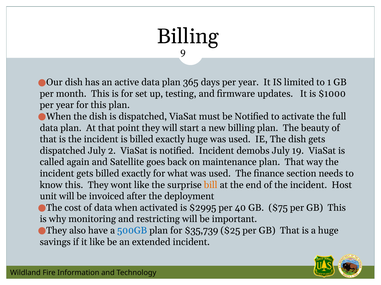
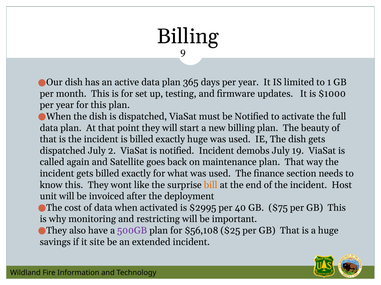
500GB colour: blue -> purple
$35,739: $35,739 -> $56,108
it like: like -> site
